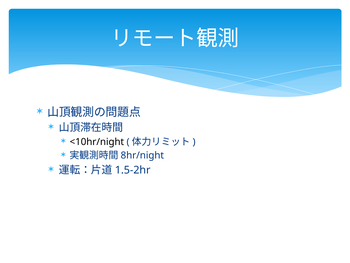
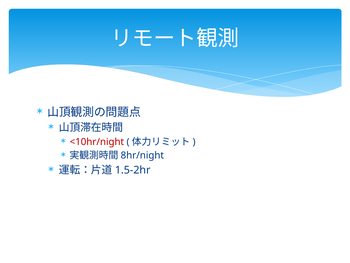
<10hr/night colour: black -> red
